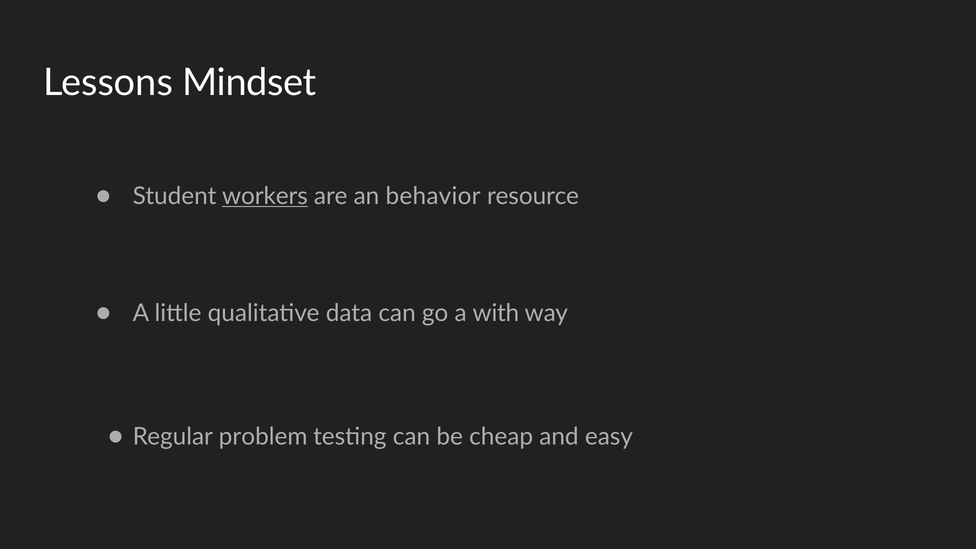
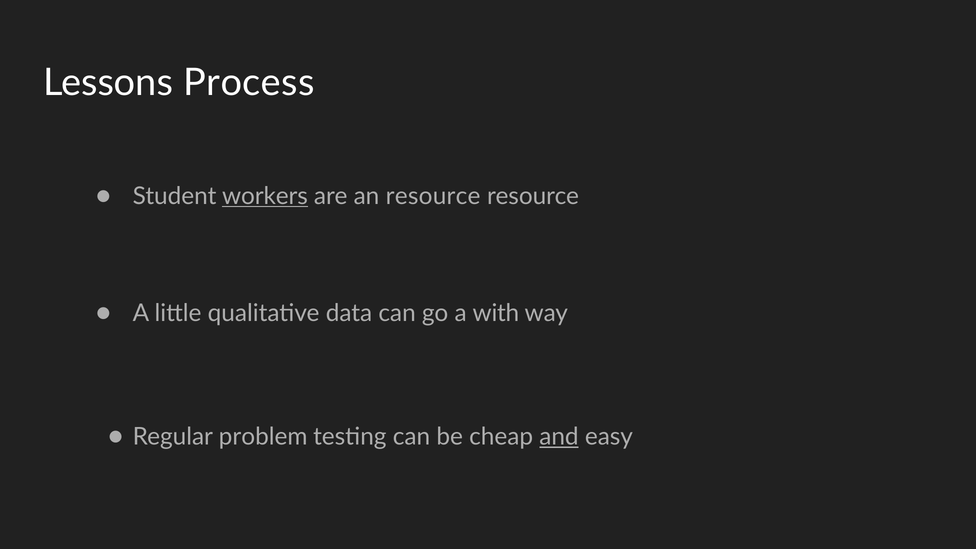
Mindset: Mindset -> Process
an behavior: behavior -> resource
and underline: none -> present
